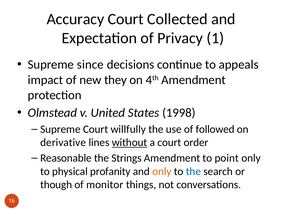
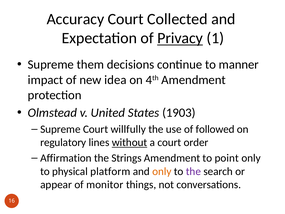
Privacy underline: none -> present
since: since -> them
appeals: appeals -> manner
they: they -> idea
1998: 1998 -> 1903
derivative: derivative -> regulatory
Reasonable: Reasonable -> Affirmation
profanity: profanity -> platform
the at (193, 171) colour: blue -> purple
though: though -> appear
